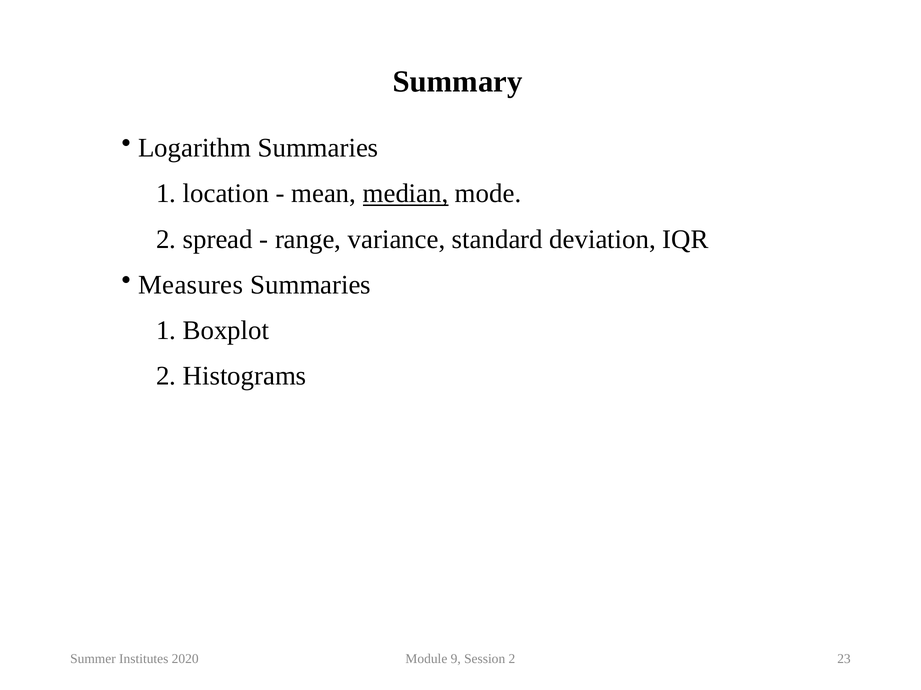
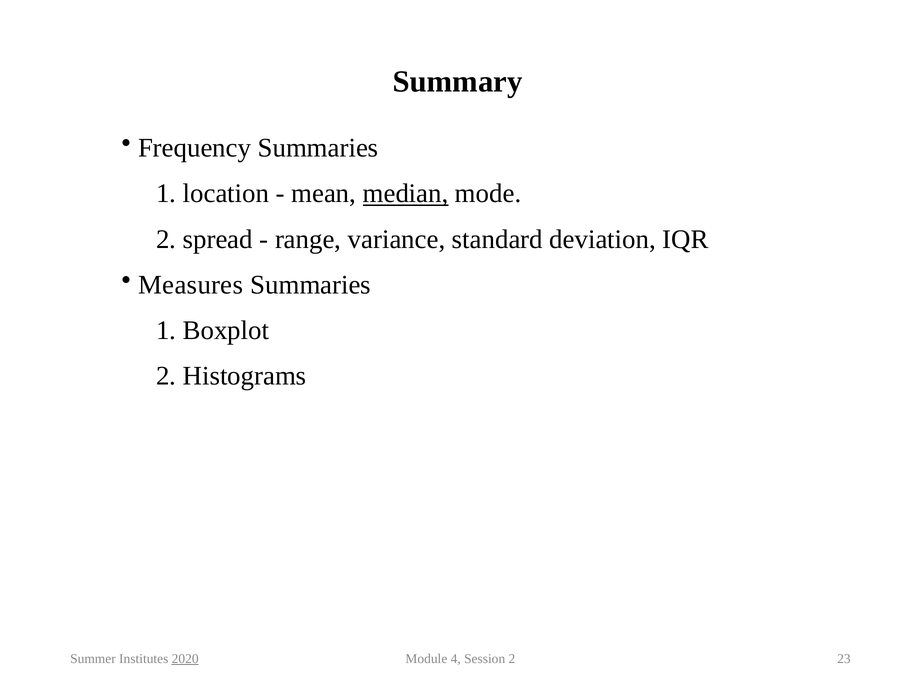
Logarithm: Logarithm -> Frequency
2020 underline: none -> present
9: 9 -> 4
